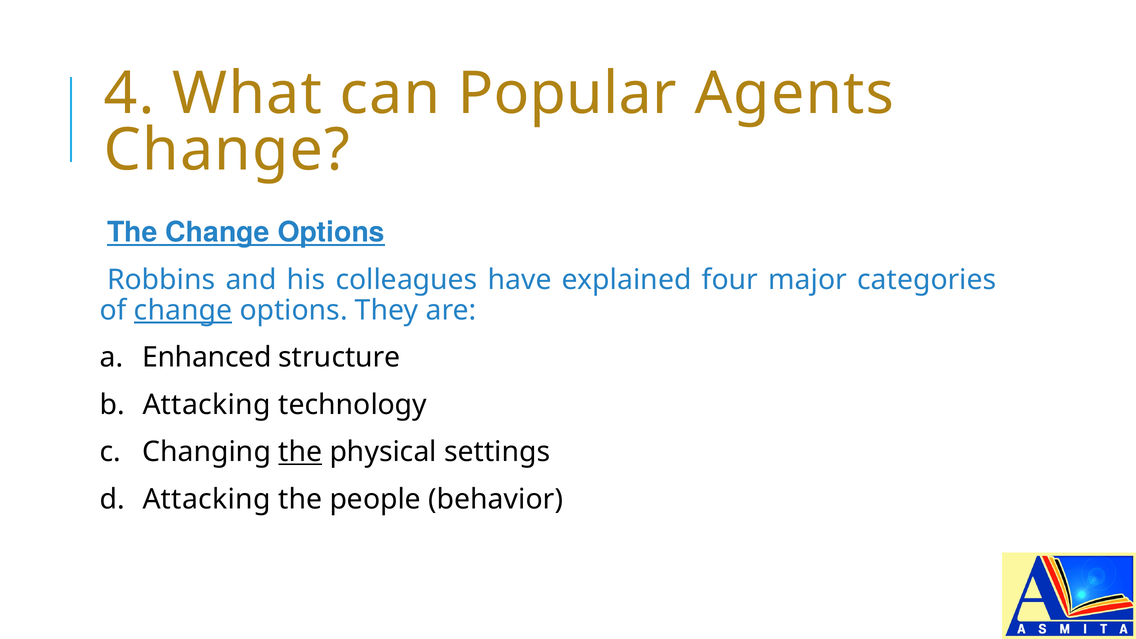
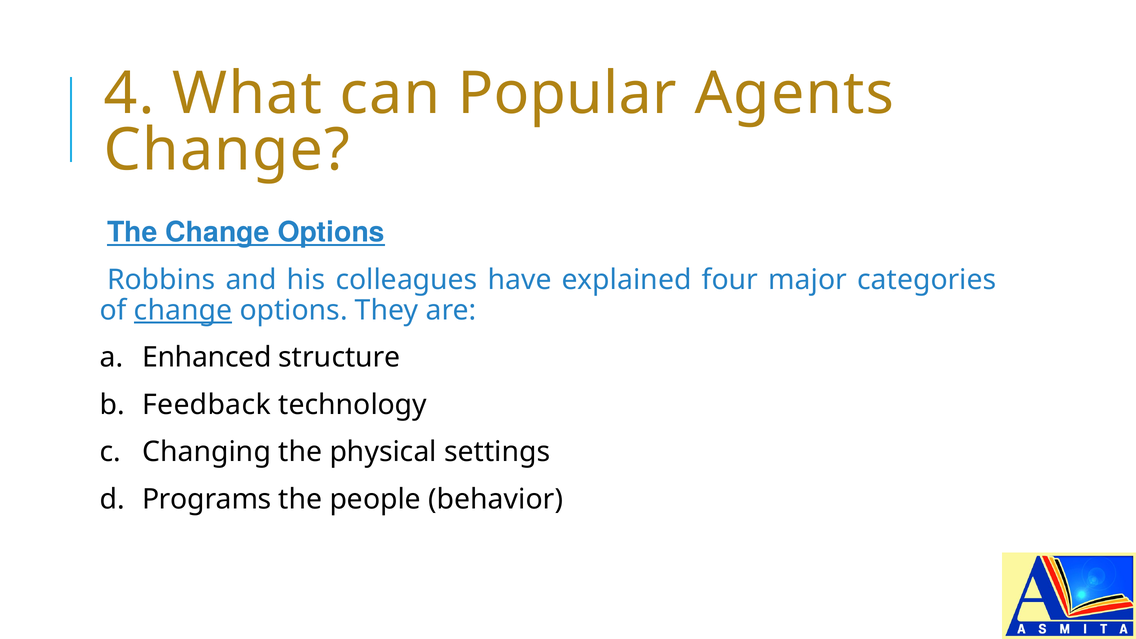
b Attacking: Attacking -> Feedback
the at (300, 452) underline: present -> none
d Attacking: Attacking -> Programs
